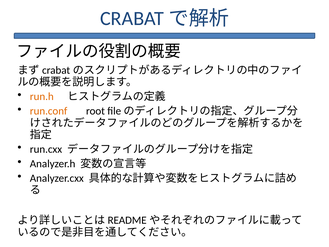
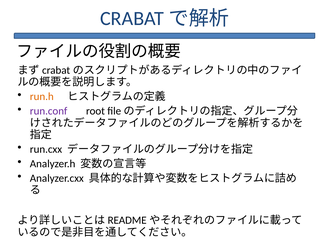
run.conf colour: orange -> purple
